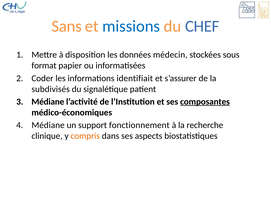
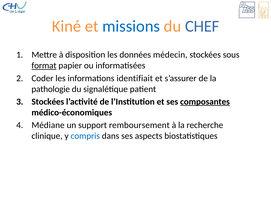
Sans: Sans -> Kiné
format underline: none -> present
subdivisés: subdivisés -> pathologie
Médiane at (48, 102): Médiane -> Stockées
fonctionnement: fonctionnement -> remboursement
compris colour: orange -> blue
